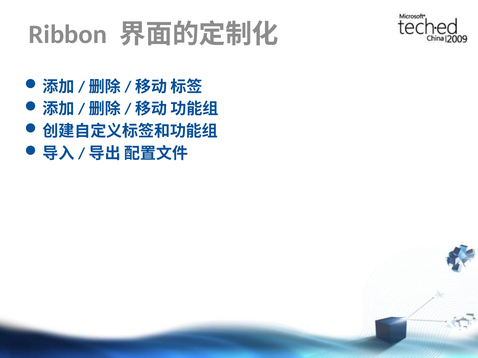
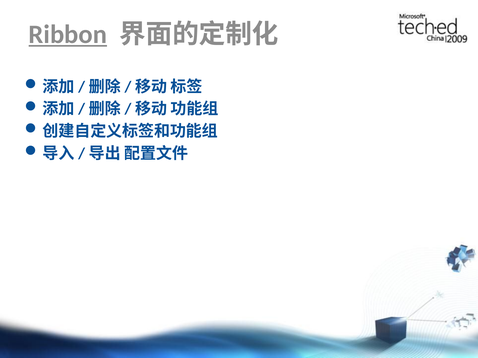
Ribbon underline: none -> present
